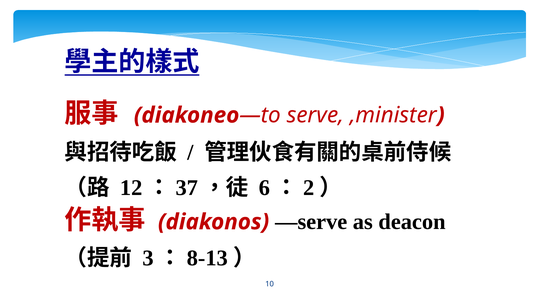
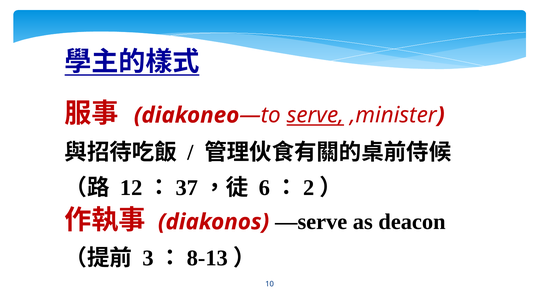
serve underline: none -> present
